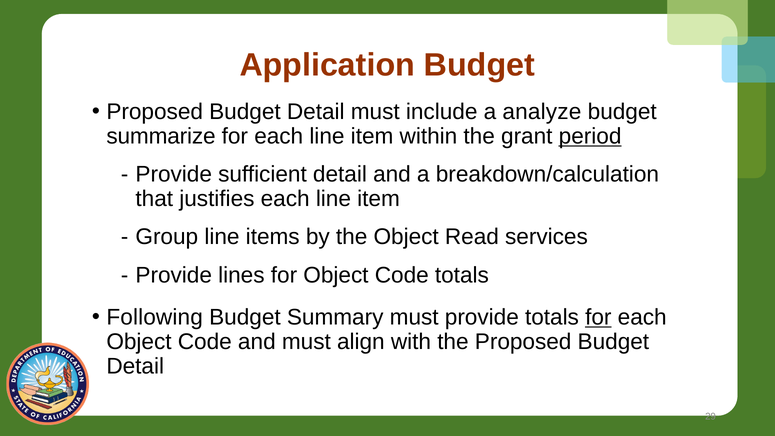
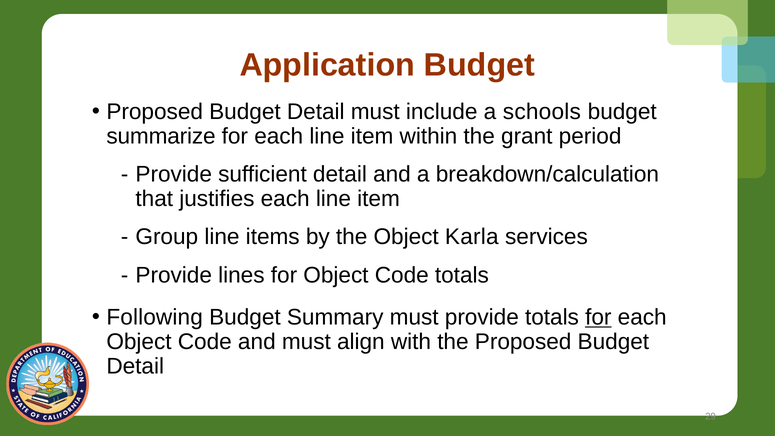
analyze: analyze -> schools
period underline: present -> none
Read: Read -> Karla
